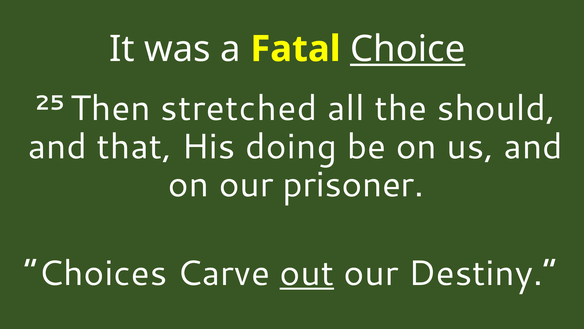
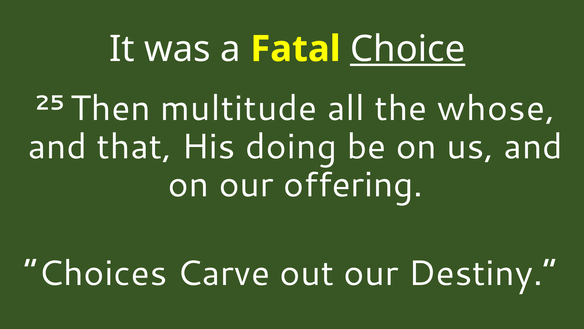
stretched: stretched -> multitude
should: should -> whose
prisoner: prisoner -> offering
out underline: present -> none
